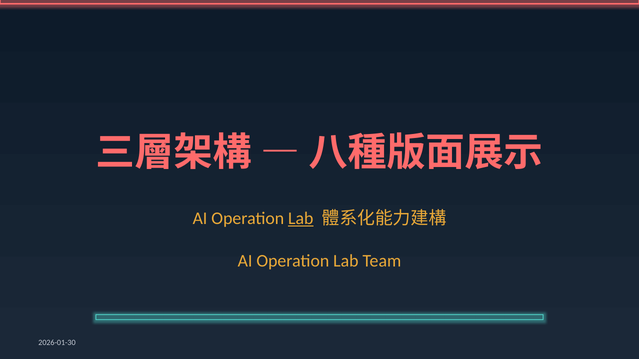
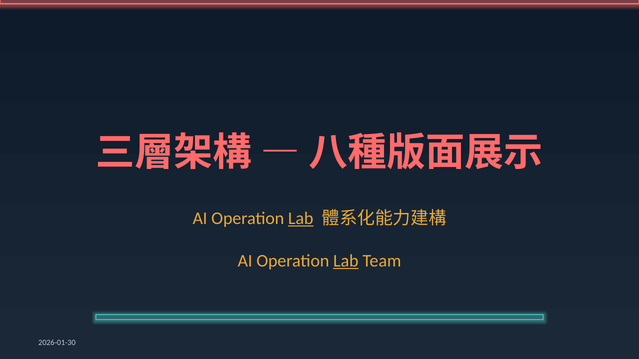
Lab at (346, 261) underline: none -> present
